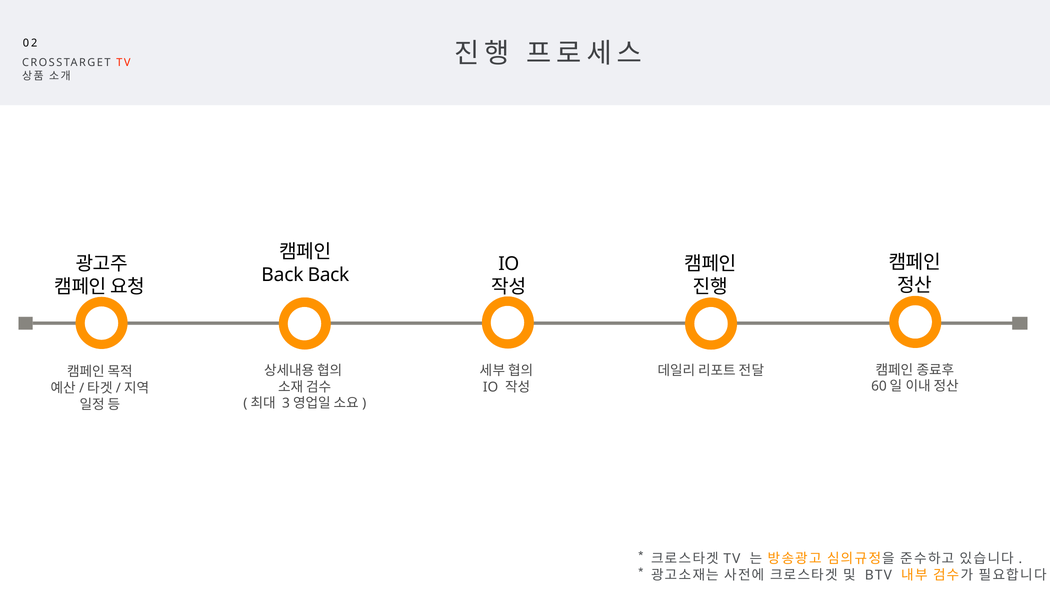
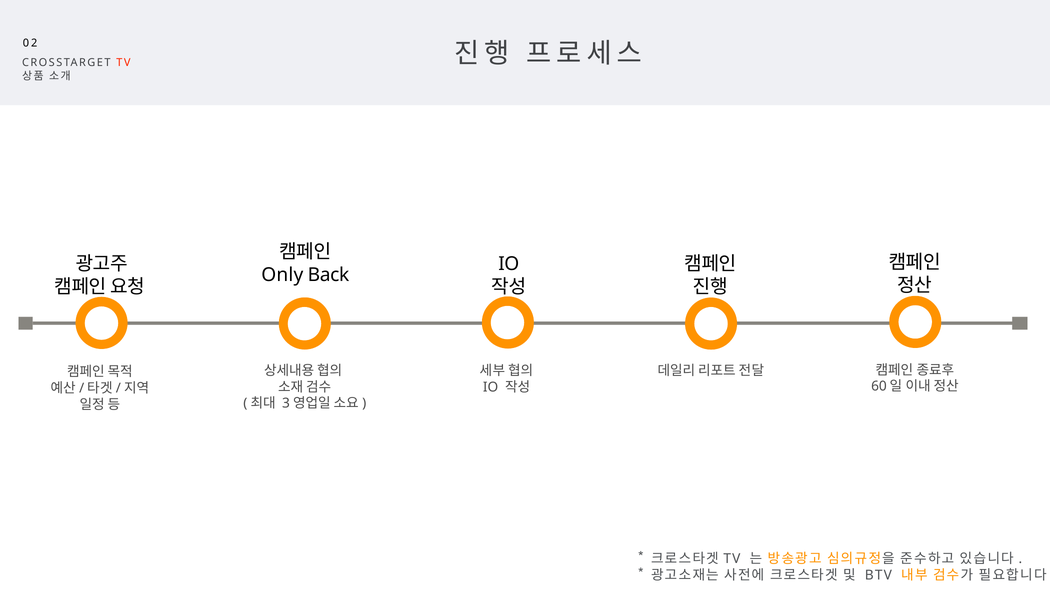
Back at (282, 275): Back -> Only
